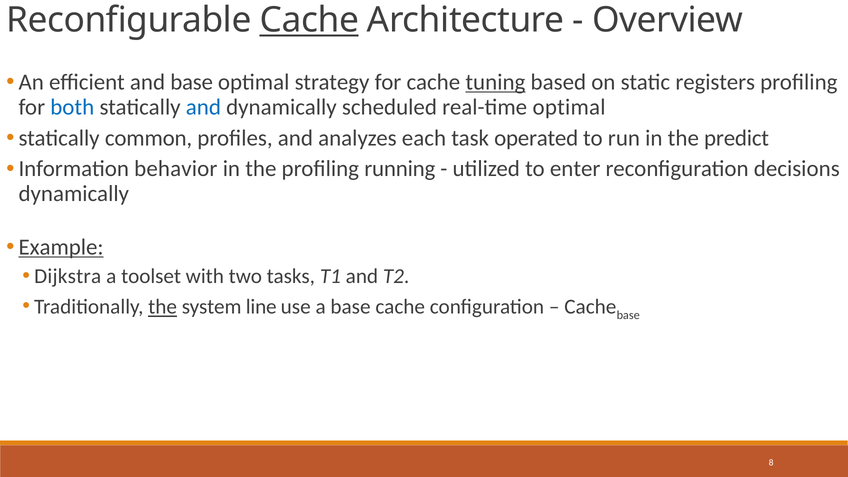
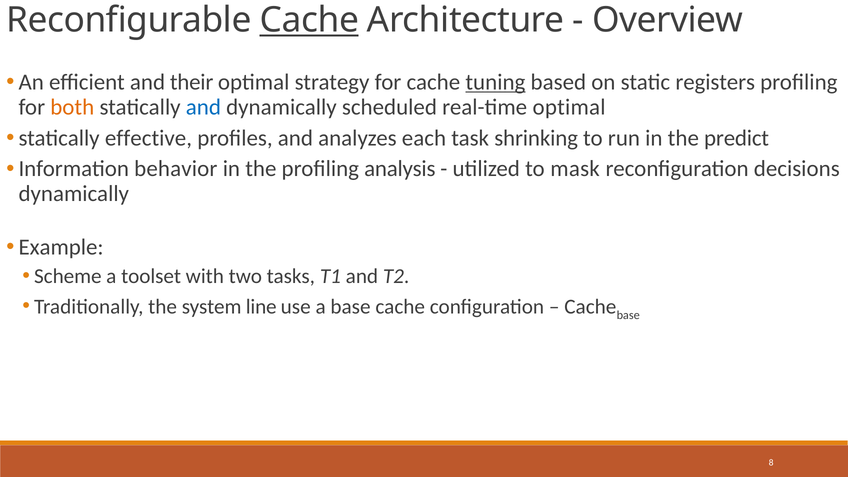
and base: base -> their
both colour: blue -> orange
common: common -> effective
operated: operated -> shrinking
running: running -> analysis
enter: enter -> mask
Example underline: present -> none
Dijkstra: Dijkstra -> Scheme
the at (163, 307) underline: present -> none
